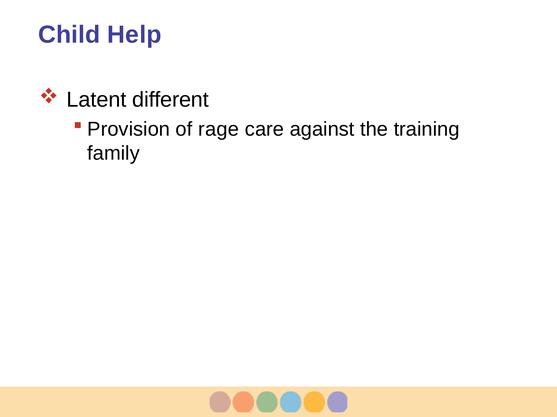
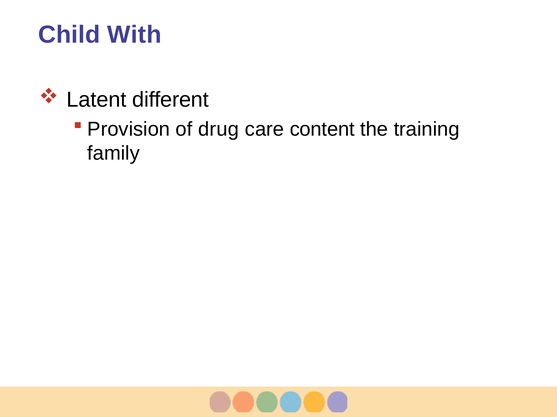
Help: Help -> With
rage: rage -> drug
against: against -> content
